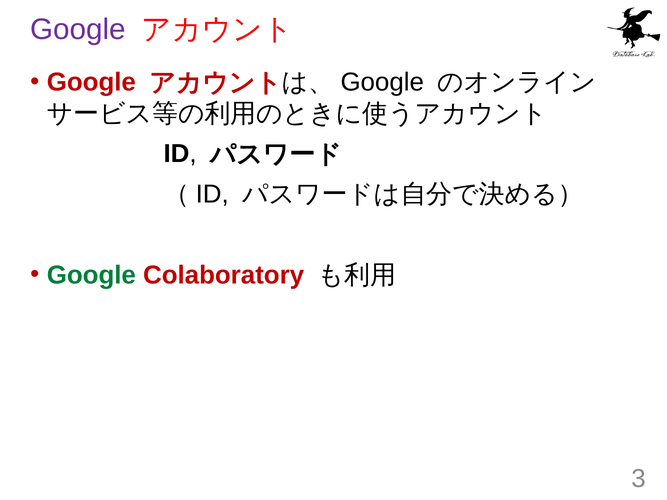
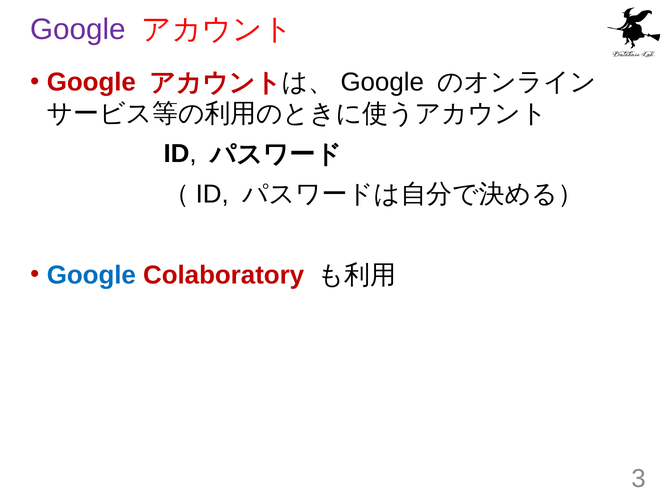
Google at (91, 275) colour: green -> blue
